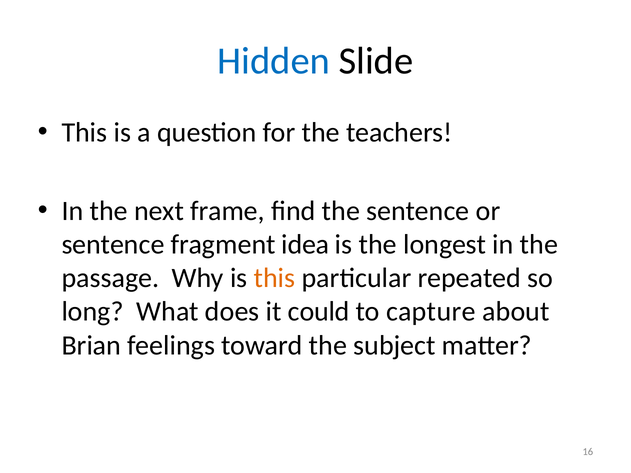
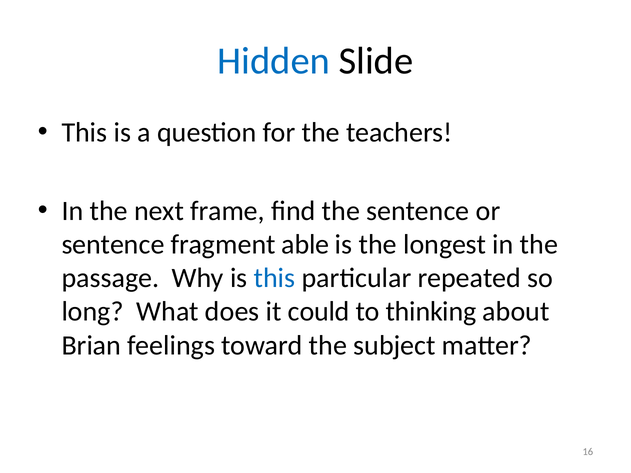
idea: idea -> able
this at (275, 278) colour: orange -> blue
capture: capture -> thinking
